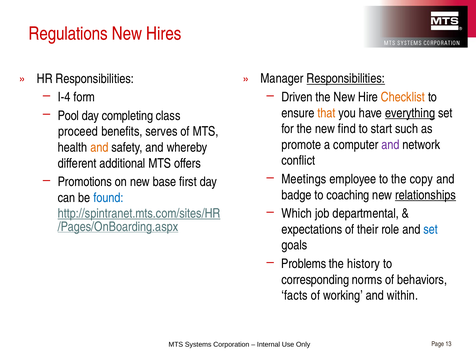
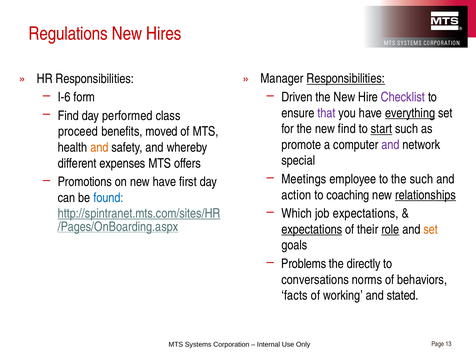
Checklist colour: orange -> purple
I-4: I-4 -> I-6
that colour: orange -> purple
Pool at (68, 116): Pool -> Find
completing: completing -> performed
start underline: none -> present
serves: serves -> moved
conflict: conflict -> special
additional: additional -> expenses
the copy: copy -> such
new base: base -> have
badge: badge -> action
job departmental: departmental -> expectations
expectations at (312, 229) underline: none -> present
role underline: none -> present
set at (431, 229) colour: blue -> orange
history: history -> directly
corresponding: corresponding -> conversations
within: within -> stated
